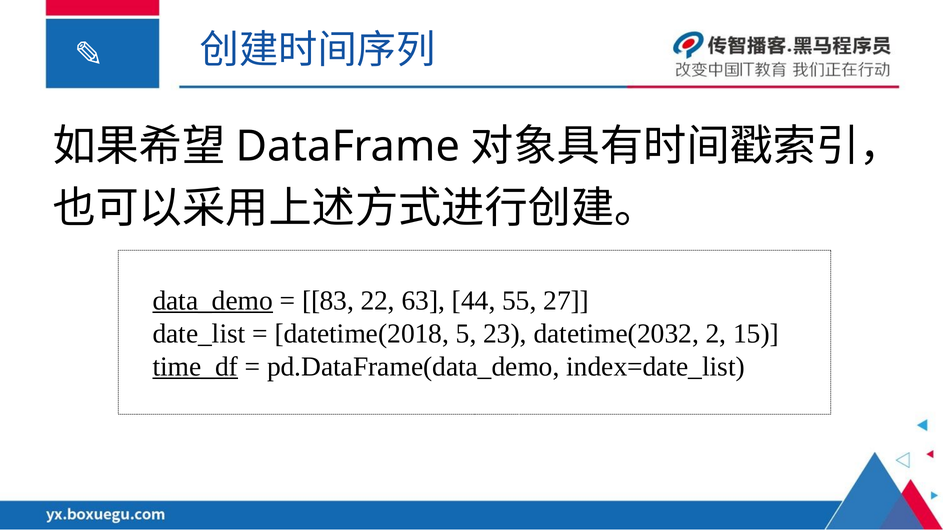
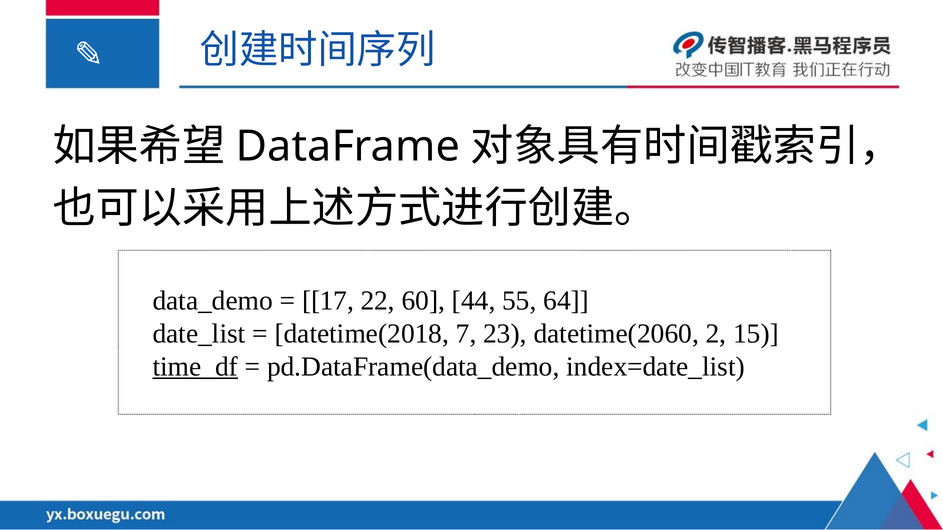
data_demo underline: present -> none
83: 83 -> 17
63: 63 -> 60
27: 27 -> 64
5: 5 -> 7
datetime(2032: datetime(2032 -> datetime(2060
